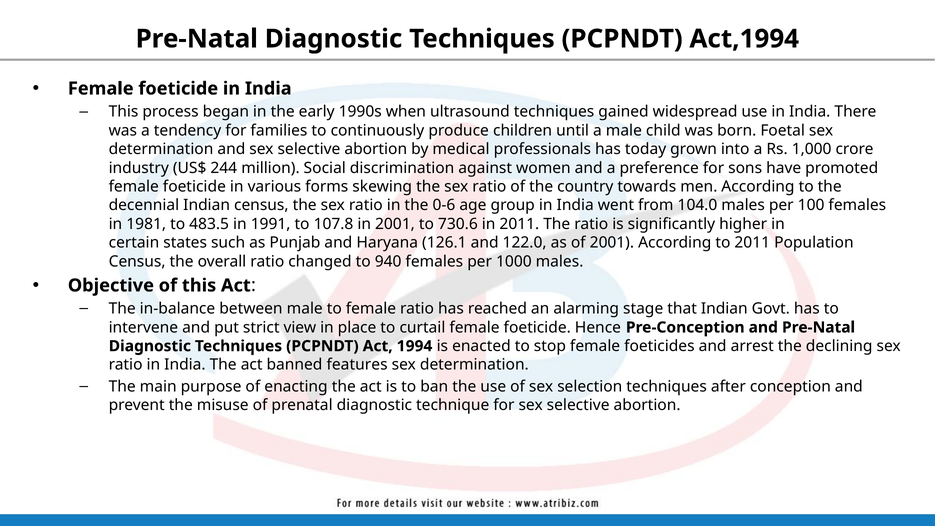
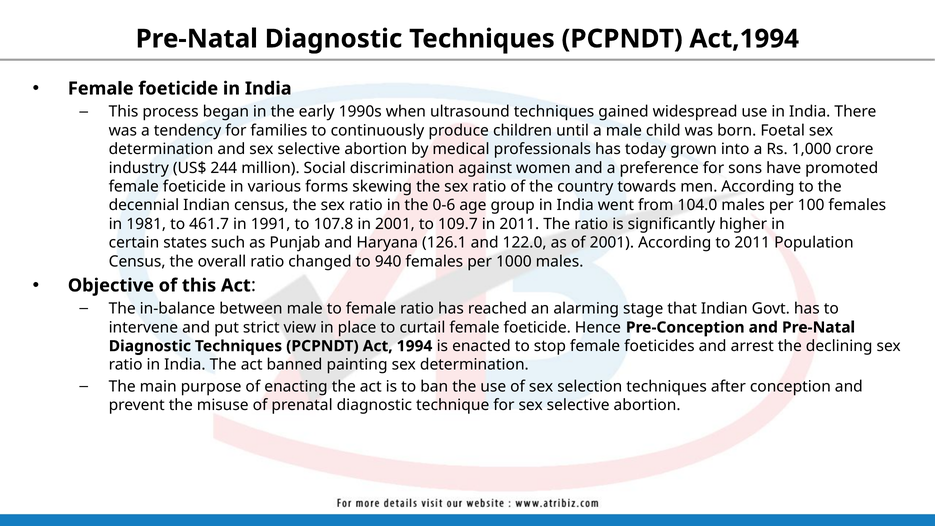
483.5: 483.5 -> 461.7
730.6: 730.6 -> 109.7
features: features -> painting
